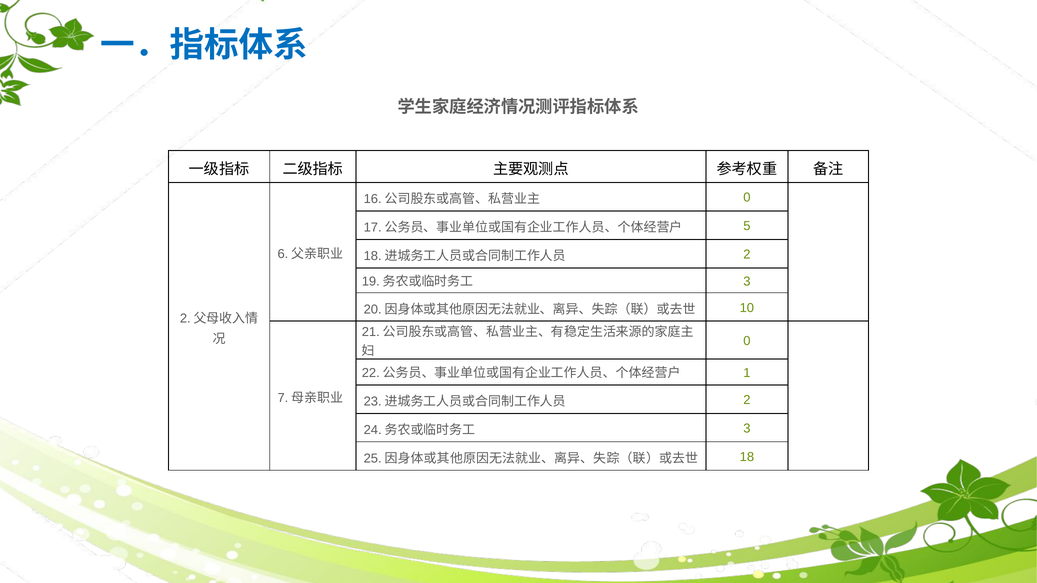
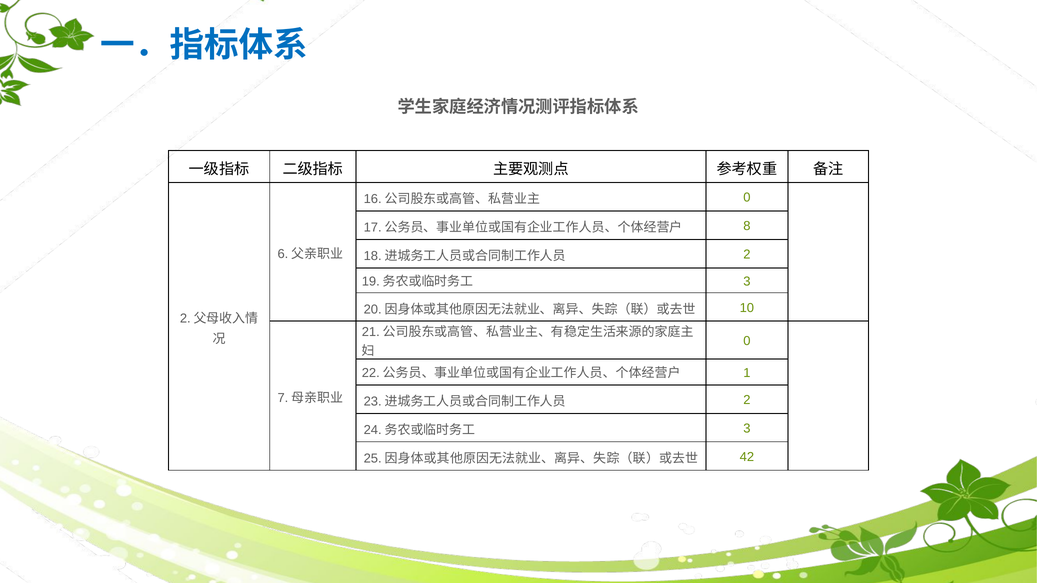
5: 5 -> 8
18: 18 -> 42
